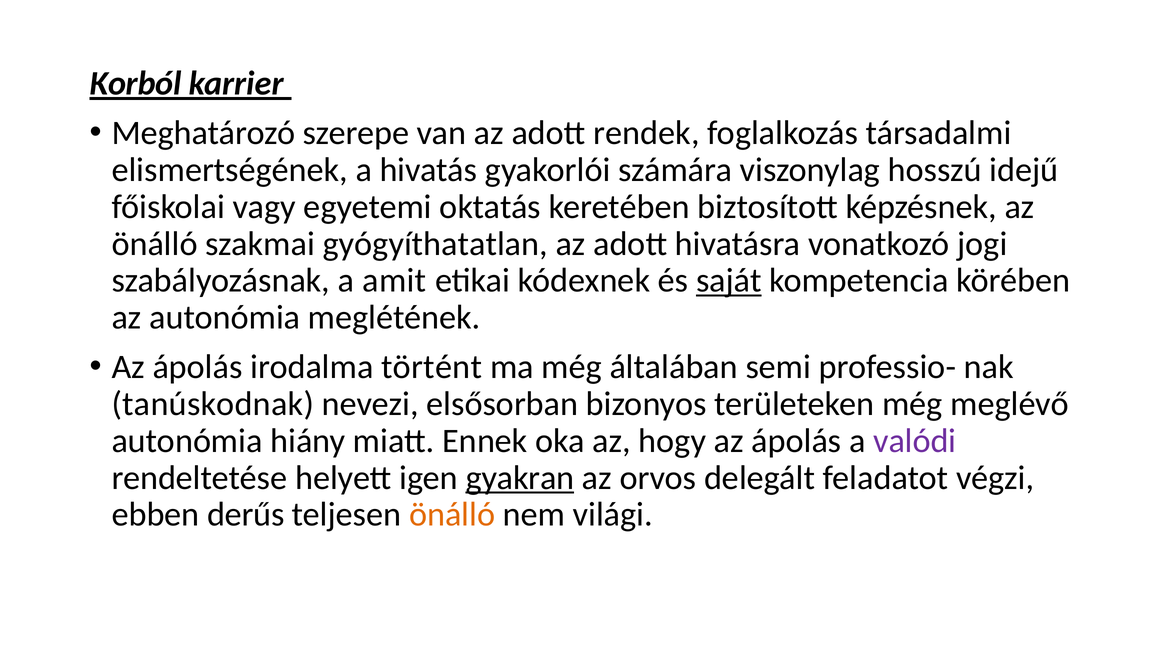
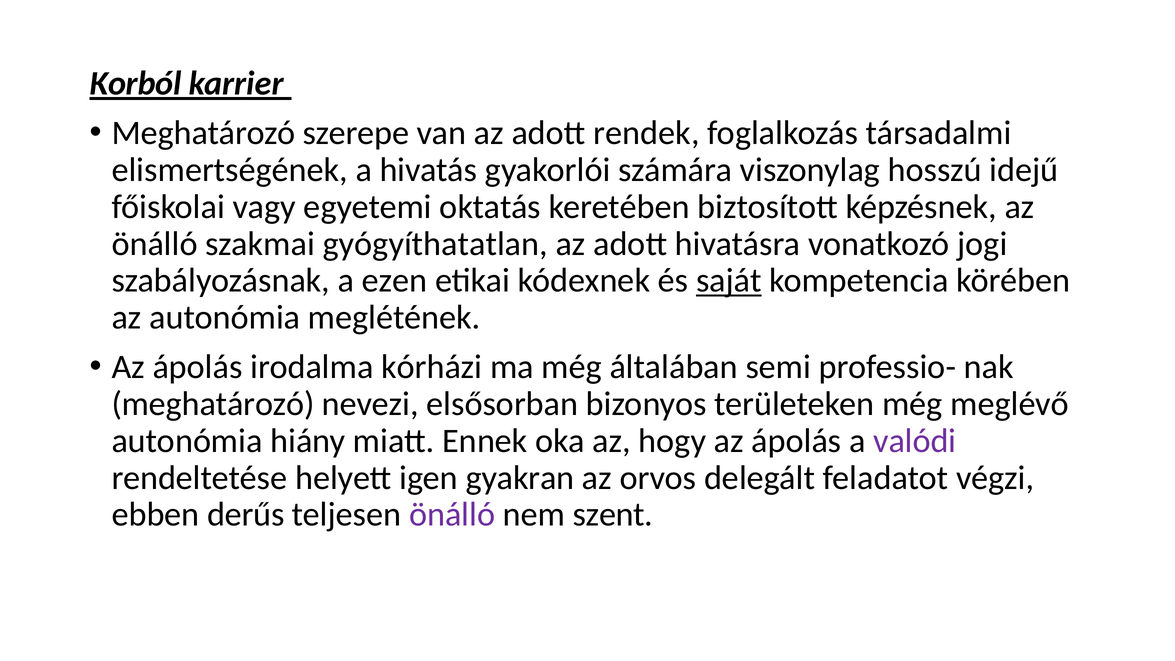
amit: amit -> ezen
történt: történt -> kórházi
tanúskodnak at (213, 404): tanúskodnak -> meghatározó
gyakran underline: present -> none
önálló at (452, 515) colour: orange -> purple
világi: világi -> szent
